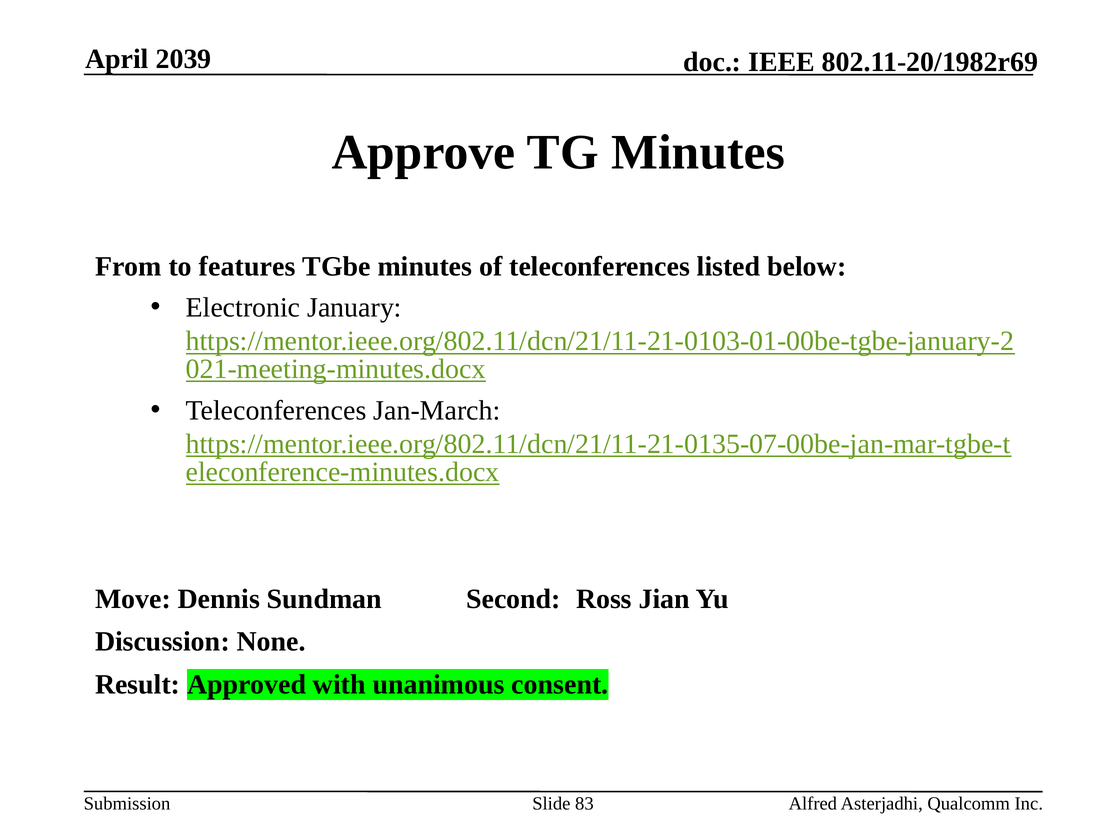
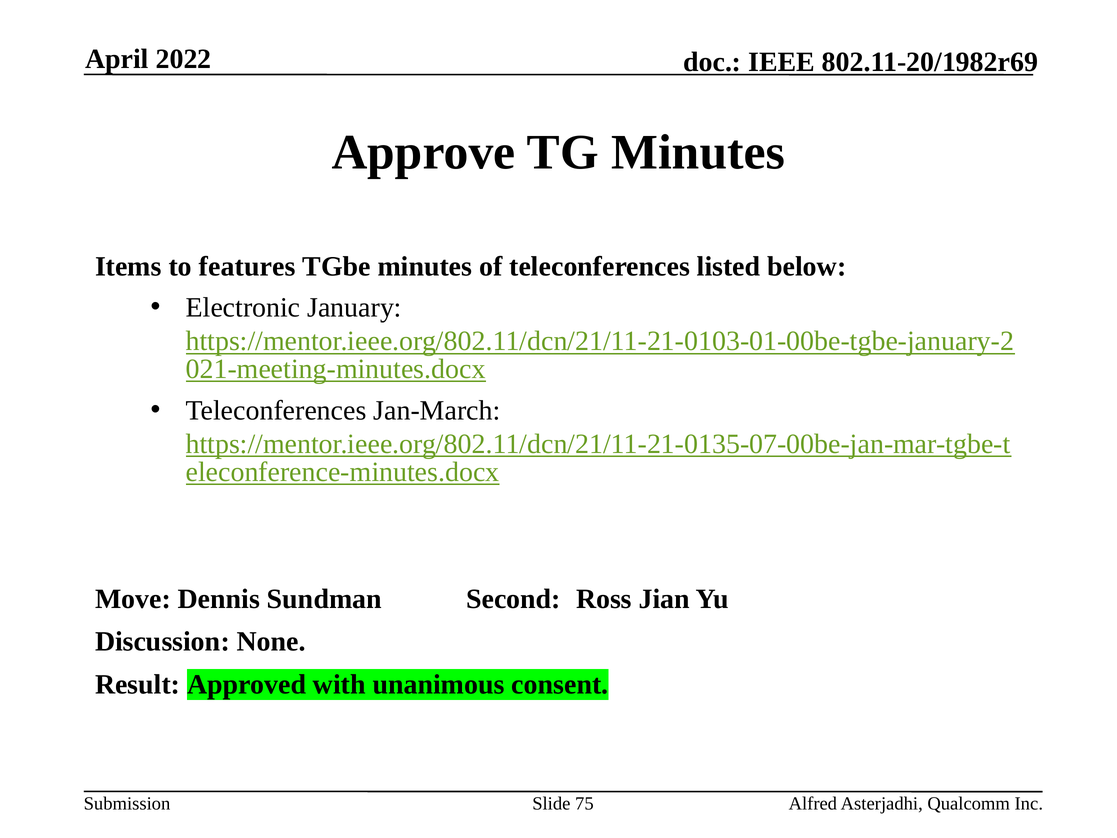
2039: 2039 -> 2022
From: From -> Items
83: 83 -> 75
